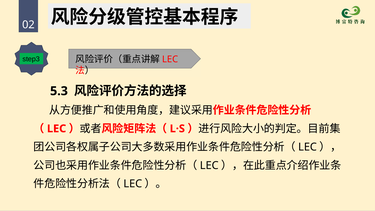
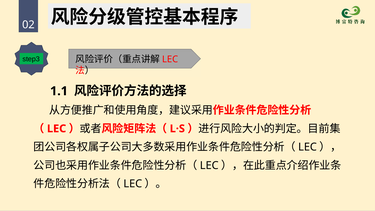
5.3: 5.3 -> 1.1
